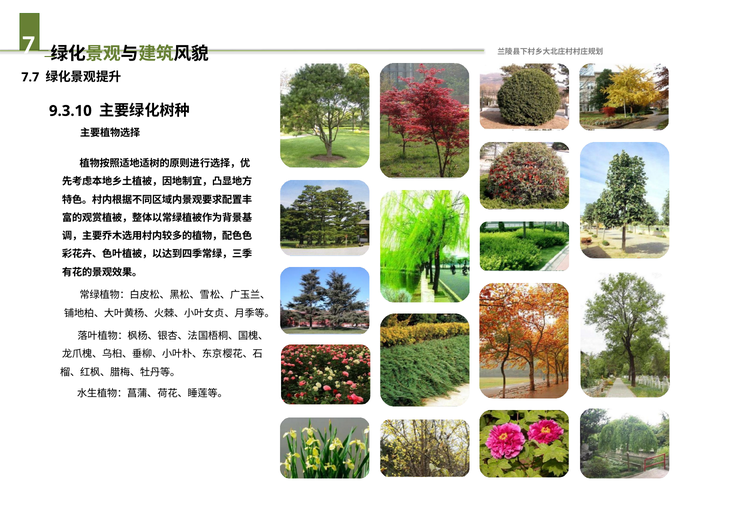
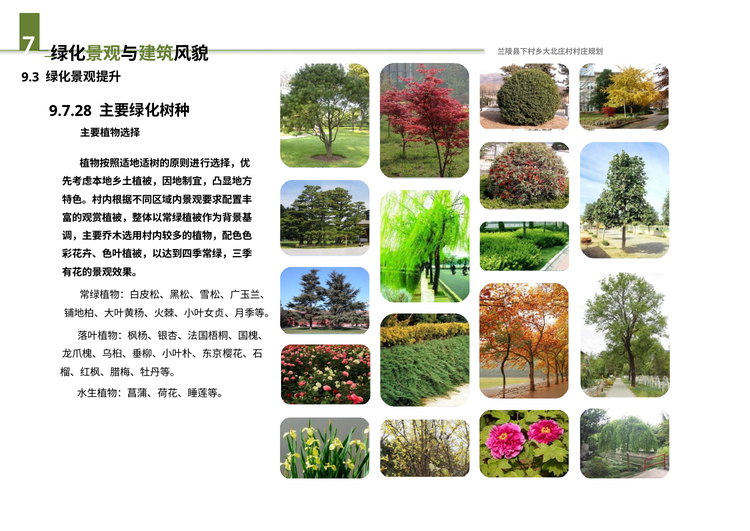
7.7: 7.7 -> 9.3
9.3.10: 9.3.10 -> 9.7.28
